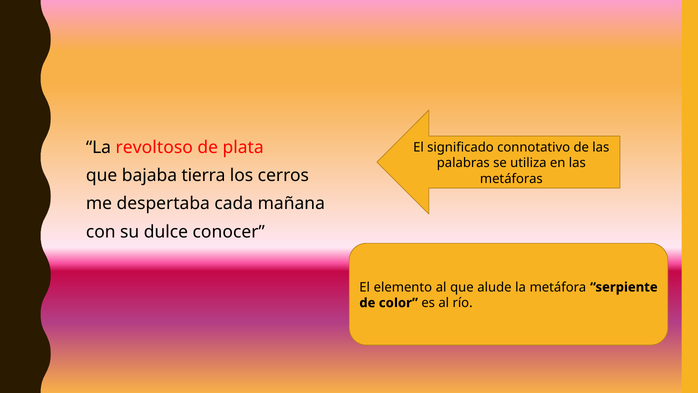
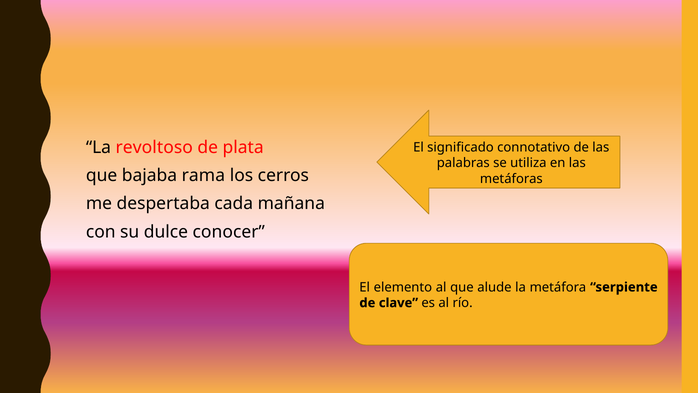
tierra: tierra -> rama
color: color -> clave
